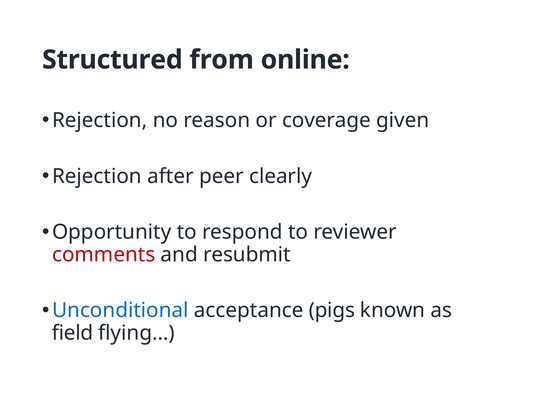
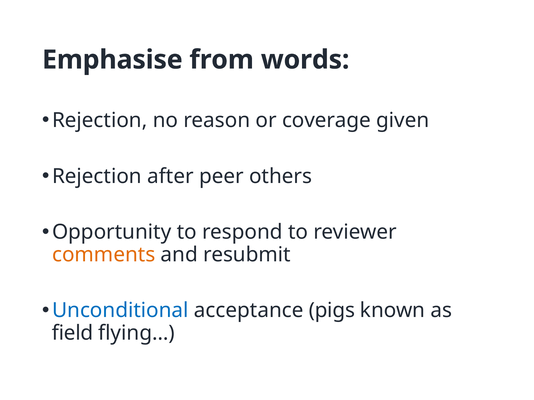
Structured: Structured -> Emphasise
online: online -> words
clearly: clearly -> others
comments colour: red -> orange
